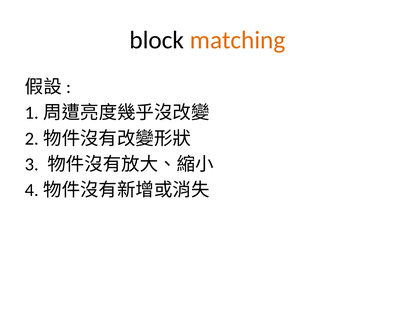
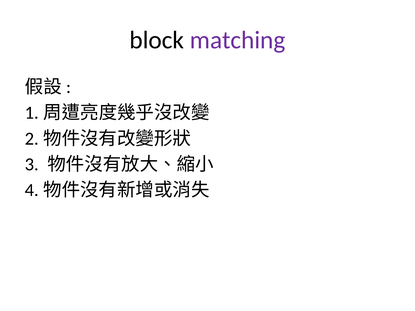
matching colour: orange -> purple
